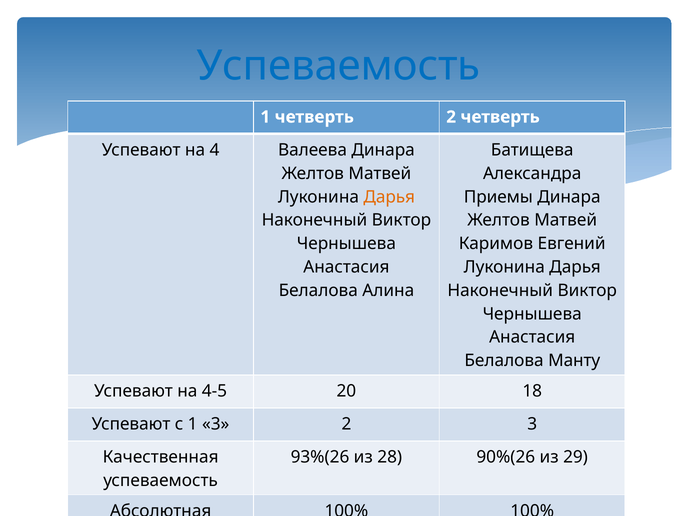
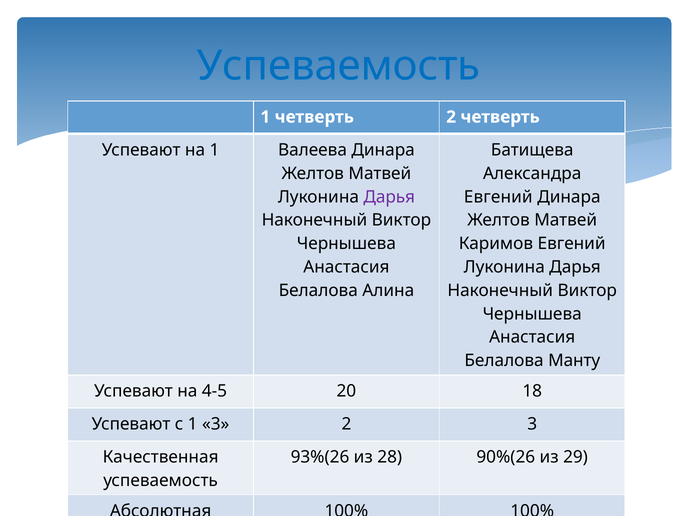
на 4: 4 -> 1
Дарья at (389, 197) colour: orange -> purple
Приемы at (498, 197): Приемы -> Евгений
